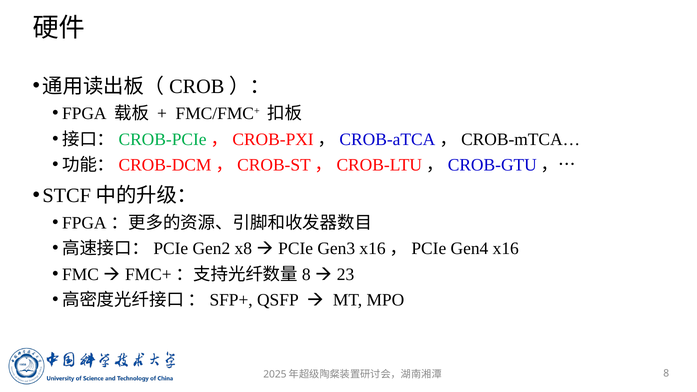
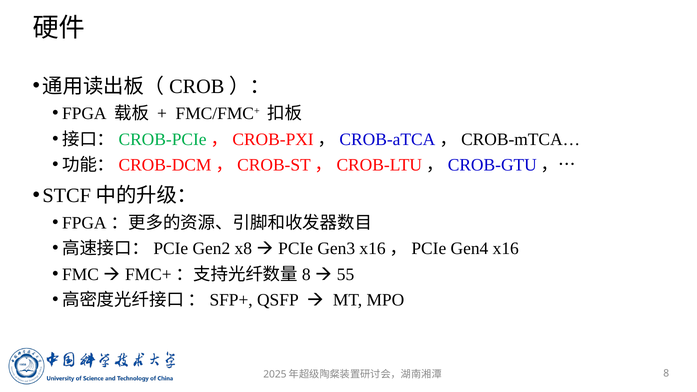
23: 23 -> 55
